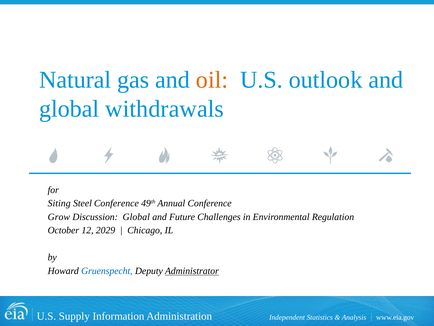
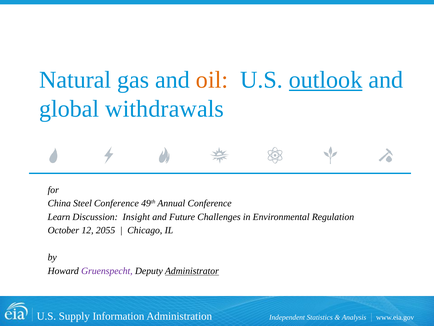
outlook underline: none -> present
Siting: Siting -> China
Grow: Grow -> Learn
Discussion Global: Global -> Insight
2029: 2029 -> 2055
Gruenspecht colour: blue -> purple
